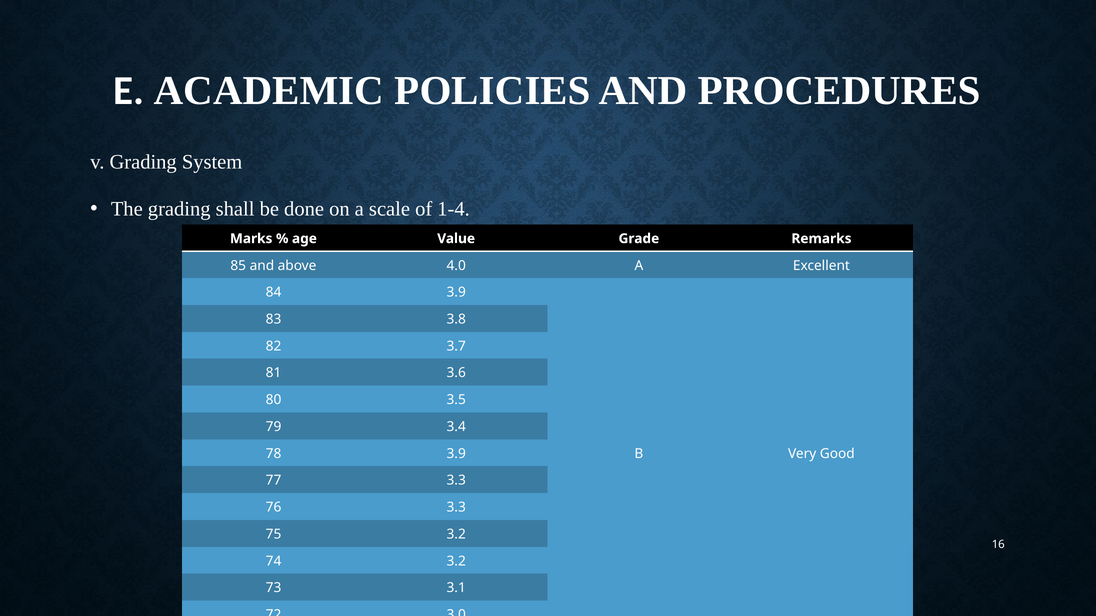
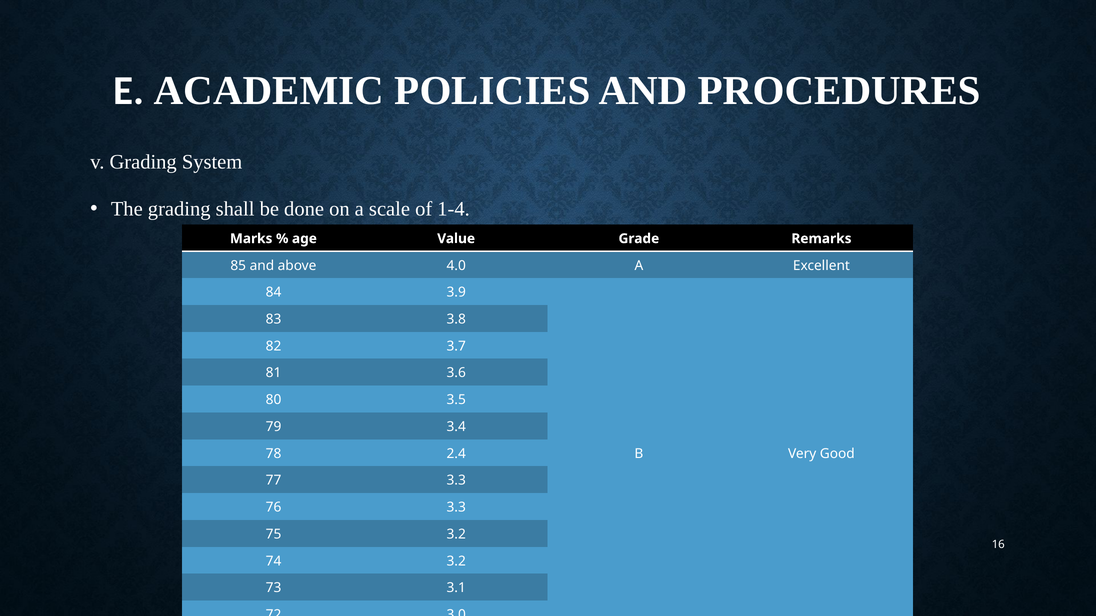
78 3.9: 3.9 -> 2.4
